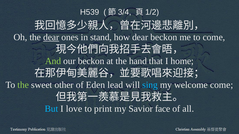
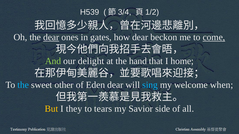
stand: stand -> gates
come at (214, 37) underline: none -> present
our beckon: beckon -> delight
the at (23, 85) colour: light green -> light blue
Eden lead: lead -> dear
welcome come: come -> when
But colour: light blue -> yellow
love: love -> they
print: print -> tears
face: face -> side
